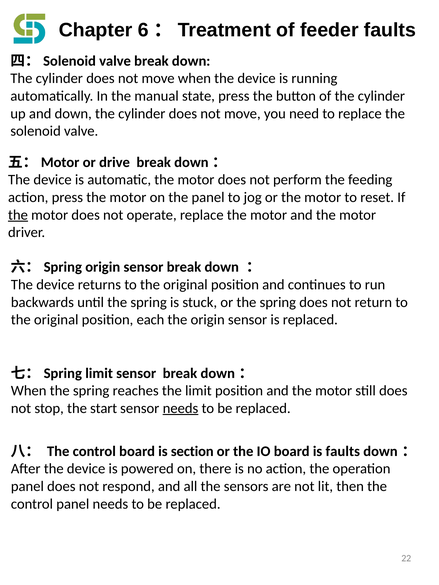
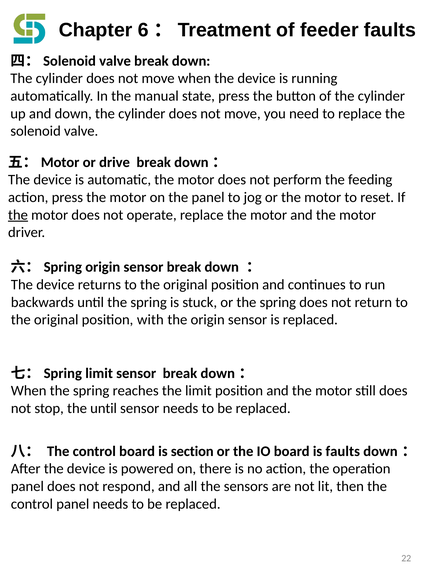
each: each -> with
the start: start -> until
needs at (180, 409) underline: present -> none
